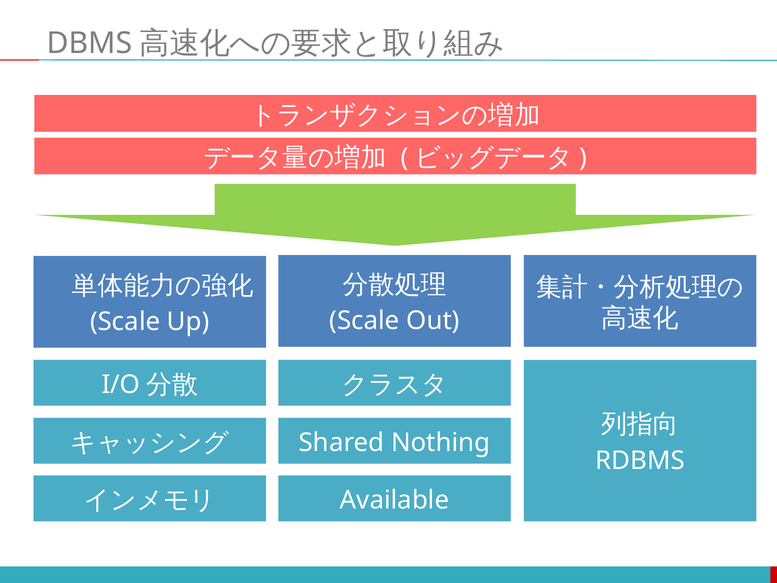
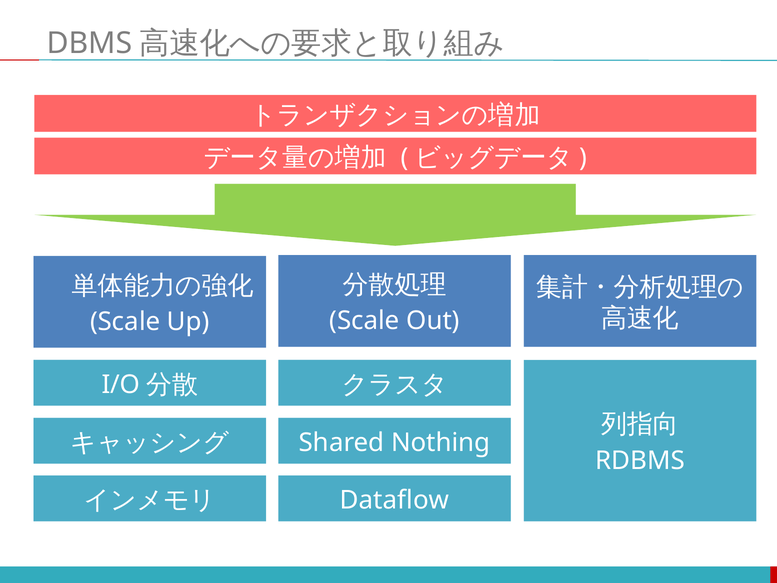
Available: Available -> Dataflow
